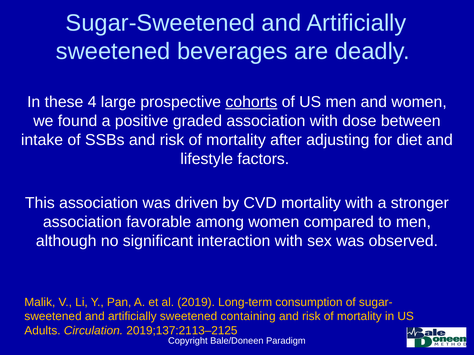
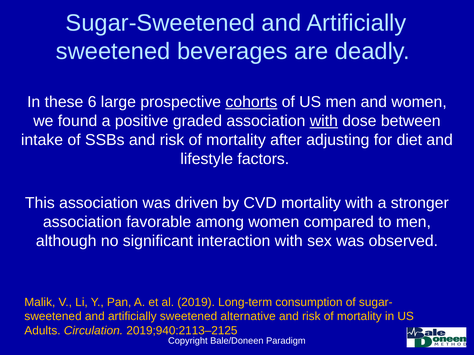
4: 4 -> 6
with at (324, 121) underline: none -> present
containing: containing -> alternative
2019;137:2113–2125: 2019;137:2113–2125 -> 2019;940:2113–2125
